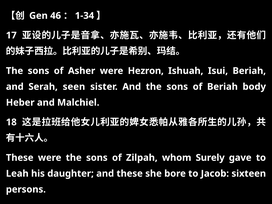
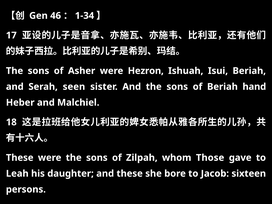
body: body -> hand
Surely: Surely -> Those
